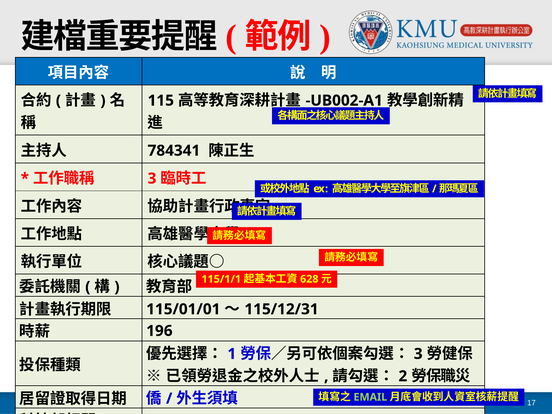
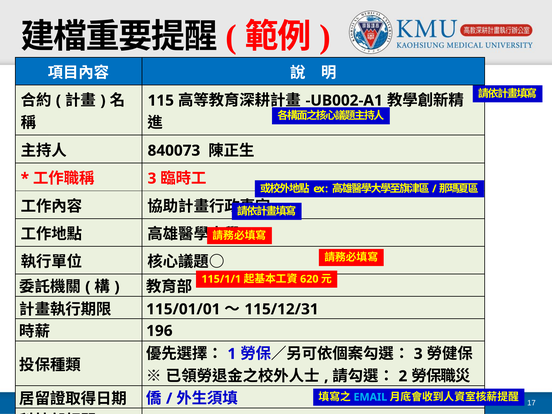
784341: 784341 -> 840073
628: 628 -> 620
EMAIL at (370, 397) colour: light green -> light blue
